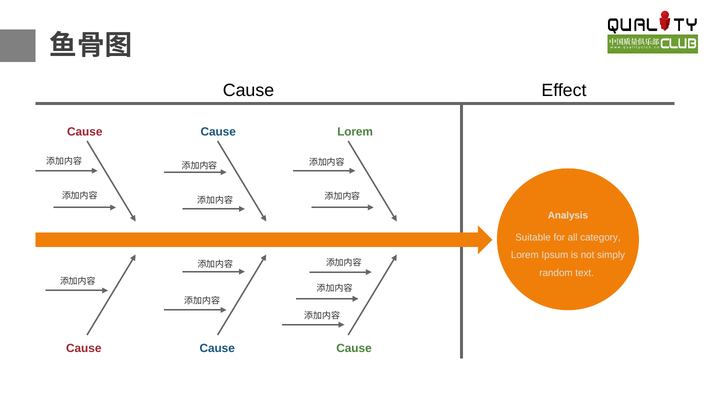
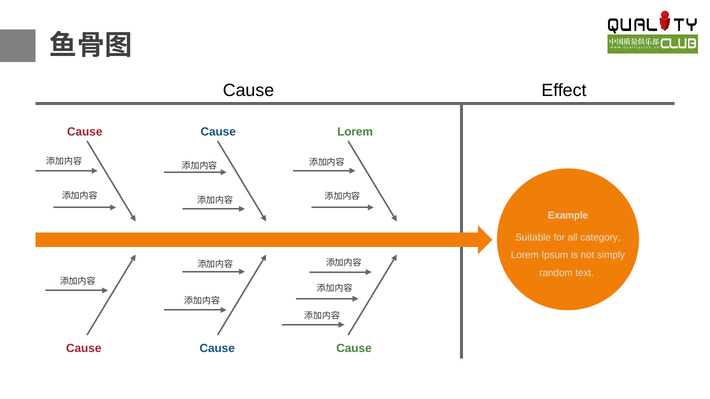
Analysis: Analysis -> Example
